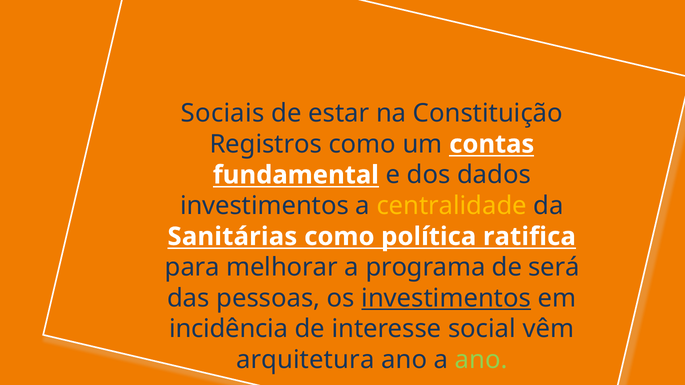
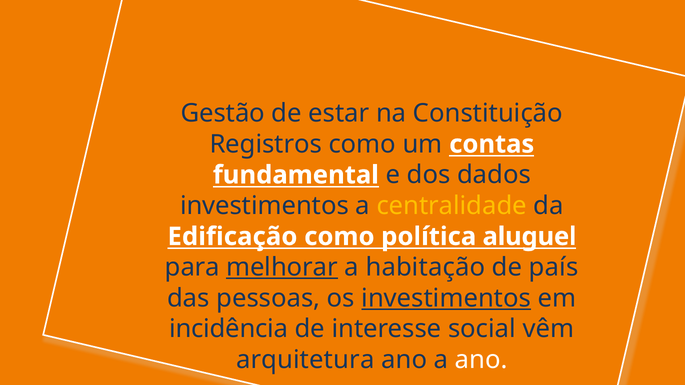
Sociais: Sociais -> Gestão
Sanitárias: Sanitárias -> Edificação
ratifica: ratifica -> aluguel
melhorar underline: none -> present
programa: programa -> habitação
será: será -> país
ano at (481, 360) colour: light green -> white
